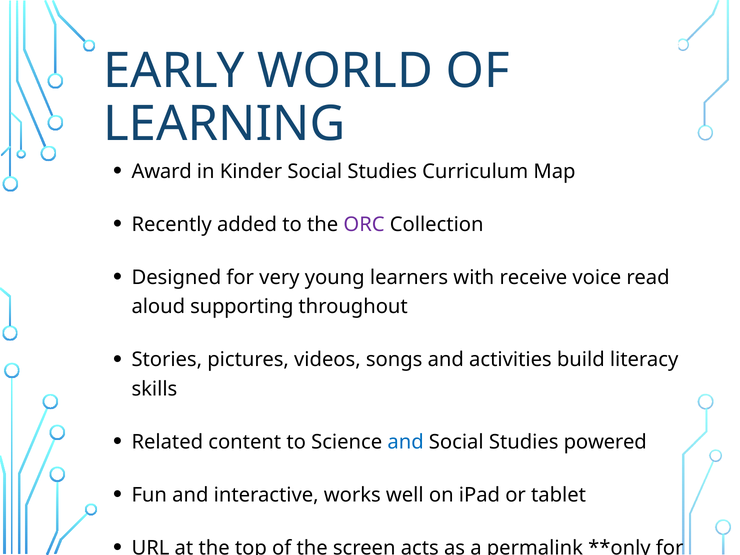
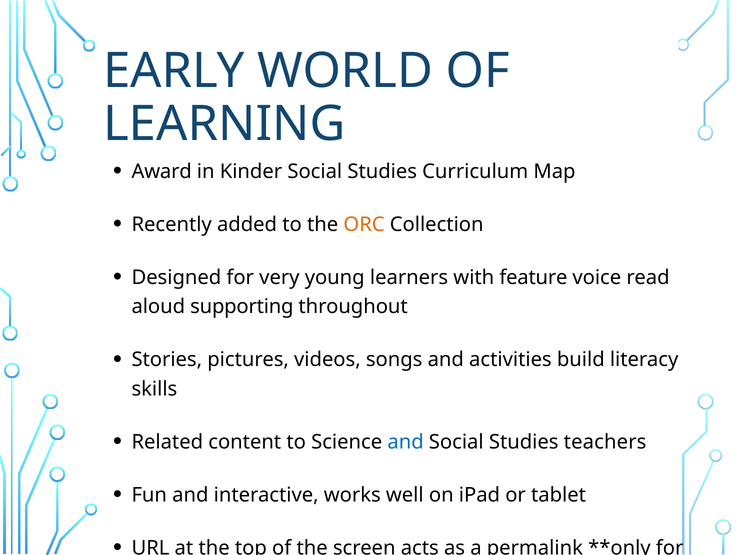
ORC colour: purple -> orange
receive: receive -> feature
powered: powered -> teachers
